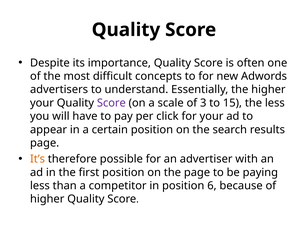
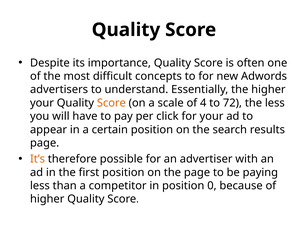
Score at (111, 103) colour: purple -> orange
3: 3 -> 4
15: 15 -> 72
6: 6 -> 0
